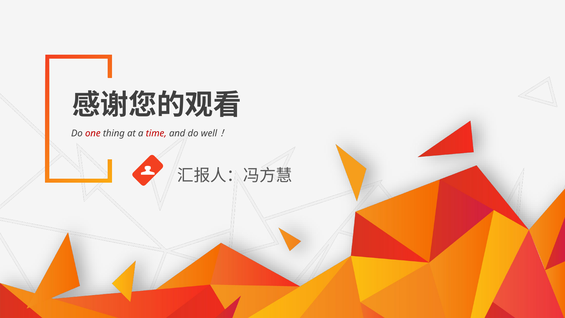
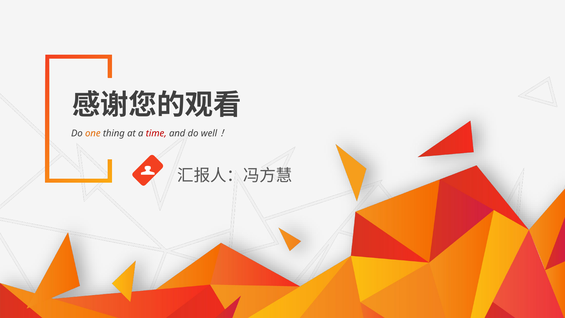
one colour: red -> orange
